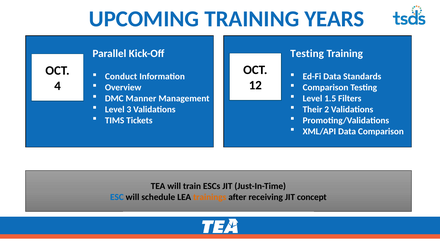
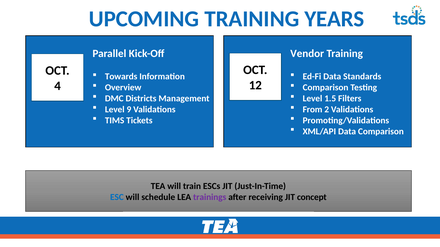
Testing at (307, 54): Testing -> Vendor
Conduct: Conduct -> Towards
Manner: Manner -> Districts
3: 3 -> 9
Their: Their -> From
trainings colour: orange -> purple
